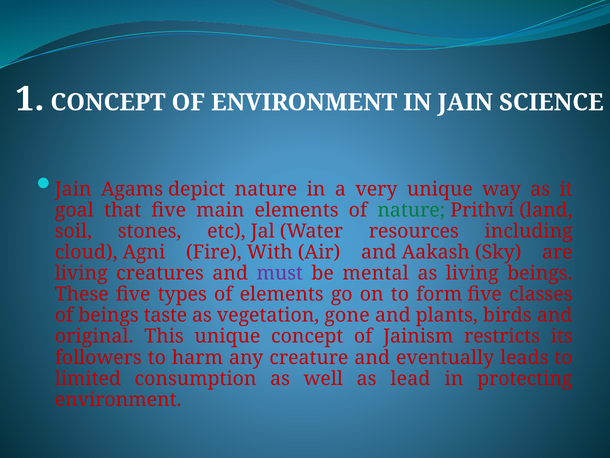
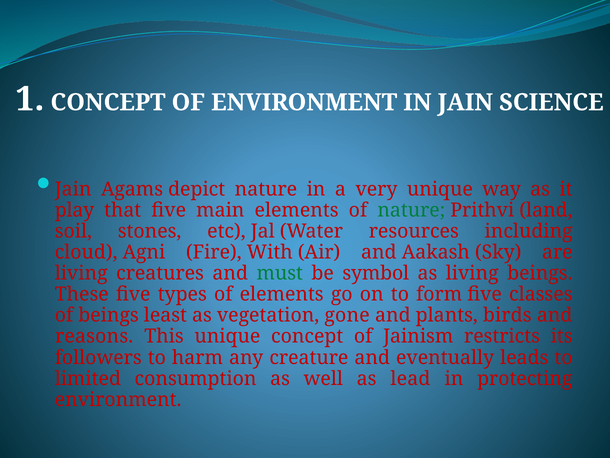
goal: goal -> play
must colour: purple -> green
mental: mental -> symbol
taste: taste -> least
original: original -> reasons
